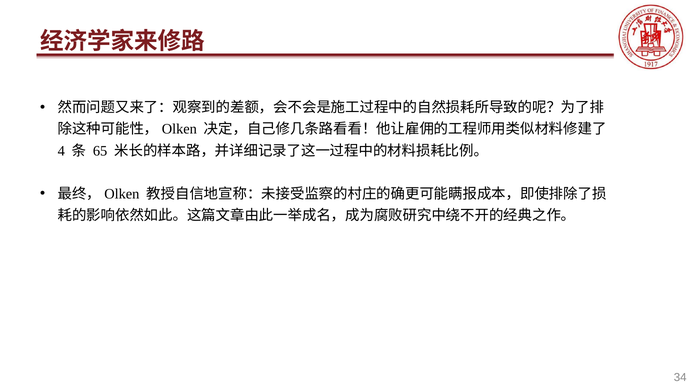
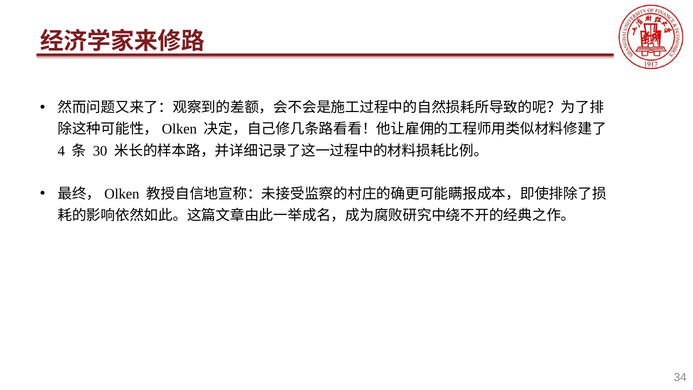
65: 65 -> 30
